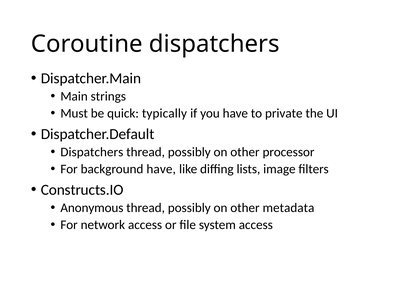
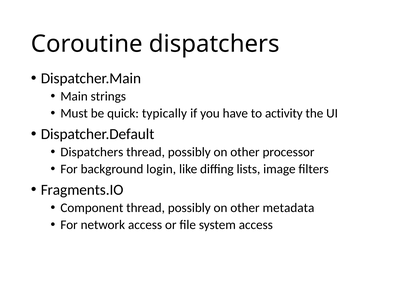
private: private -> activity
background have: have -> login
Constructs.IO: Constructs.IO -> Fragments.IO
Anonymous: Anonymous -> Component
